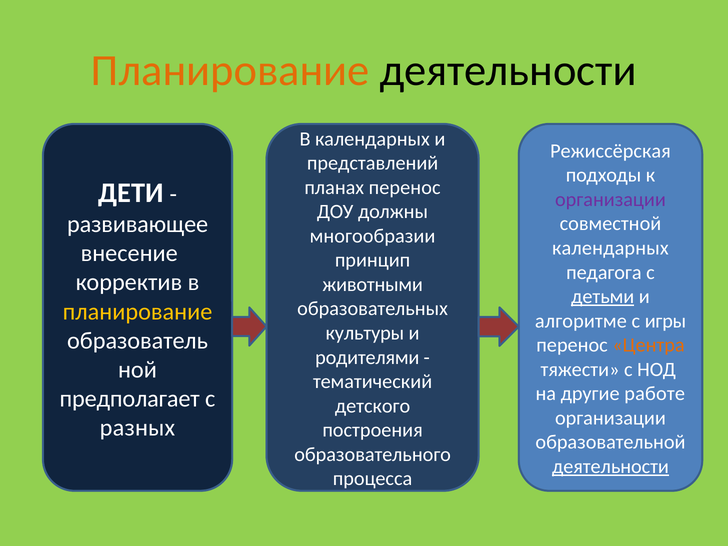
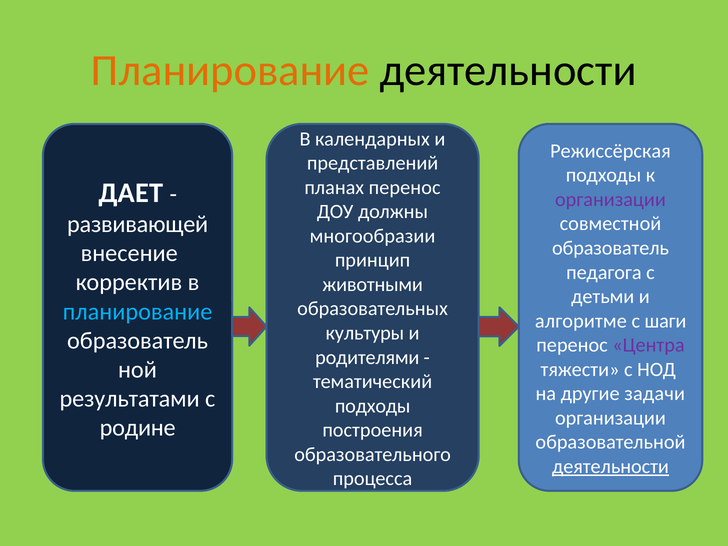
ДЕТИ: ДЕТИ -> ДАЕТ
развивающее: развивающее -> развивающей
календарных at (610, 248): календарных -> образователь
детьми underline: present -> none
планирование at (138, 312) colour: yellow -> light blue
игры: игры -> шаги
Центра colour: orange -> purple
работе: работе -> задачи
предполагает: предполагает -> результатами
детского at (373, 406): детского -> подходы
разных: разных -> родине
